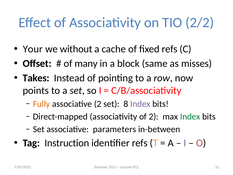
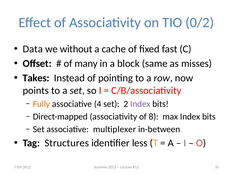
2/2: 2/2 -> 0/2
Your: Your -> Data
fixed refs: refs -> fast
associative 2: 2 -> 4
8: 8 -> 2
of 2: 2 -> 8
Index at (190, 116) colour: green -> black
parameters: parameters -> multiplexer
Instruction: Instruction -> Structures
identifier refs: refs -> less
